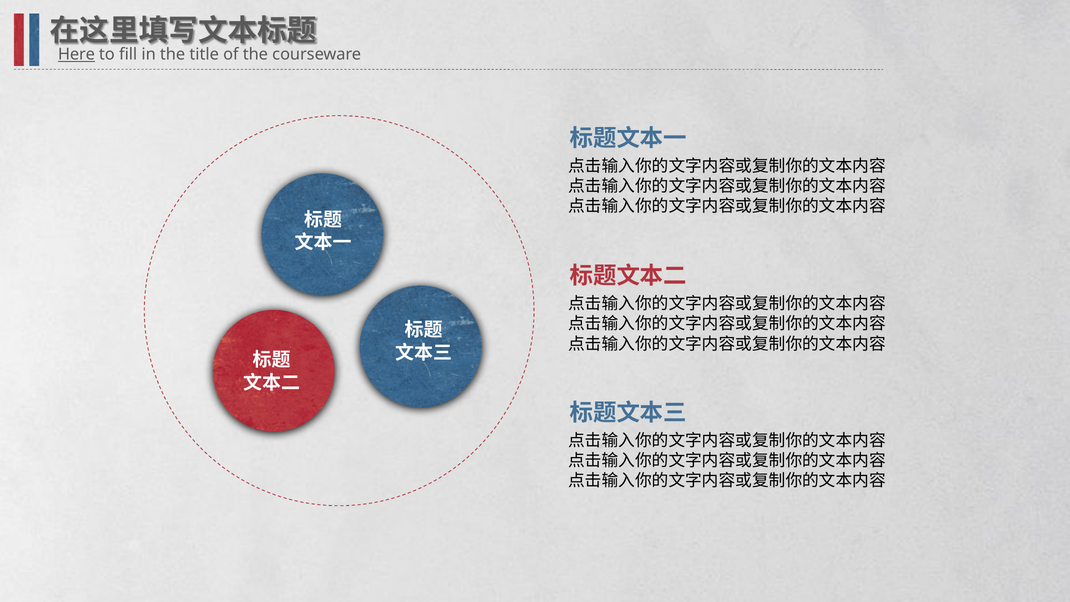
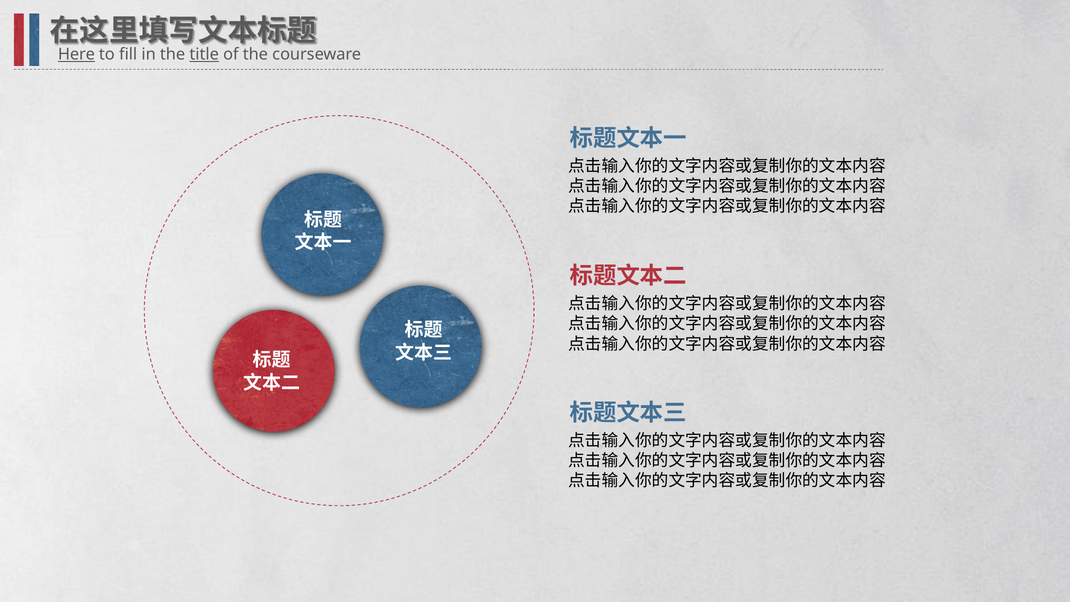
title underline: none -> present
